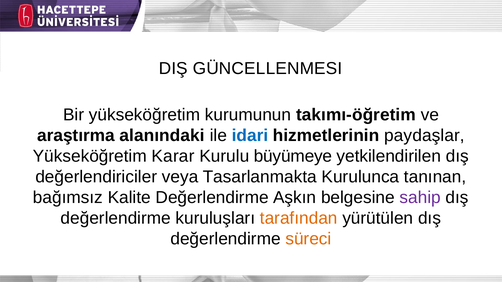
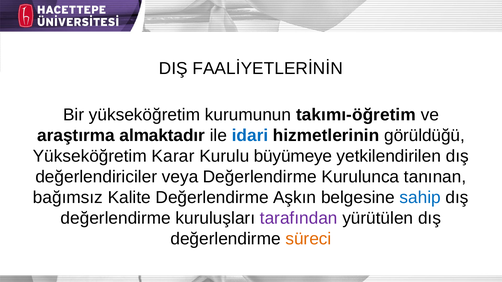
GÜNCELLENMESI: GÜNCELLENMESI -> FAALİYETLERİNİN
alanındaki: alanındaki -> almaktadır
paydaşlar: paydaşlar -> görüldüğü
veya Tasarlanmakta: Tasarlanmakta -> Değerlendirme
sahip colour: purple -> blue
tarafından colour: orange -> purple
